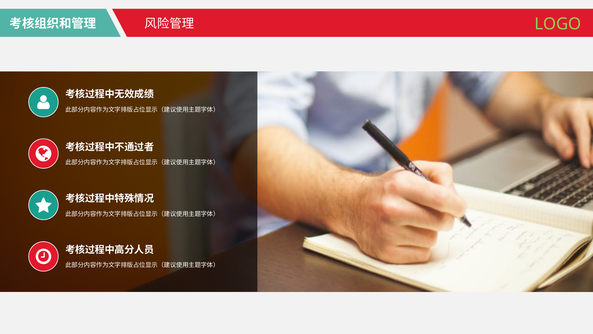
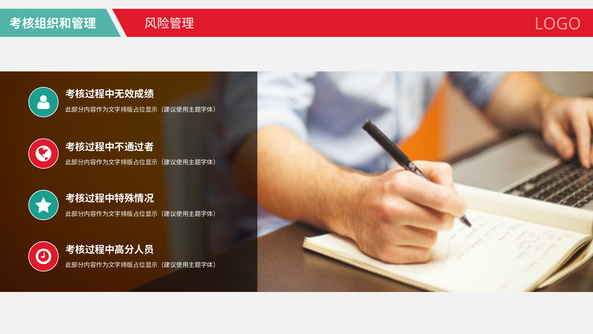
LOGO colour: light green -> pink
